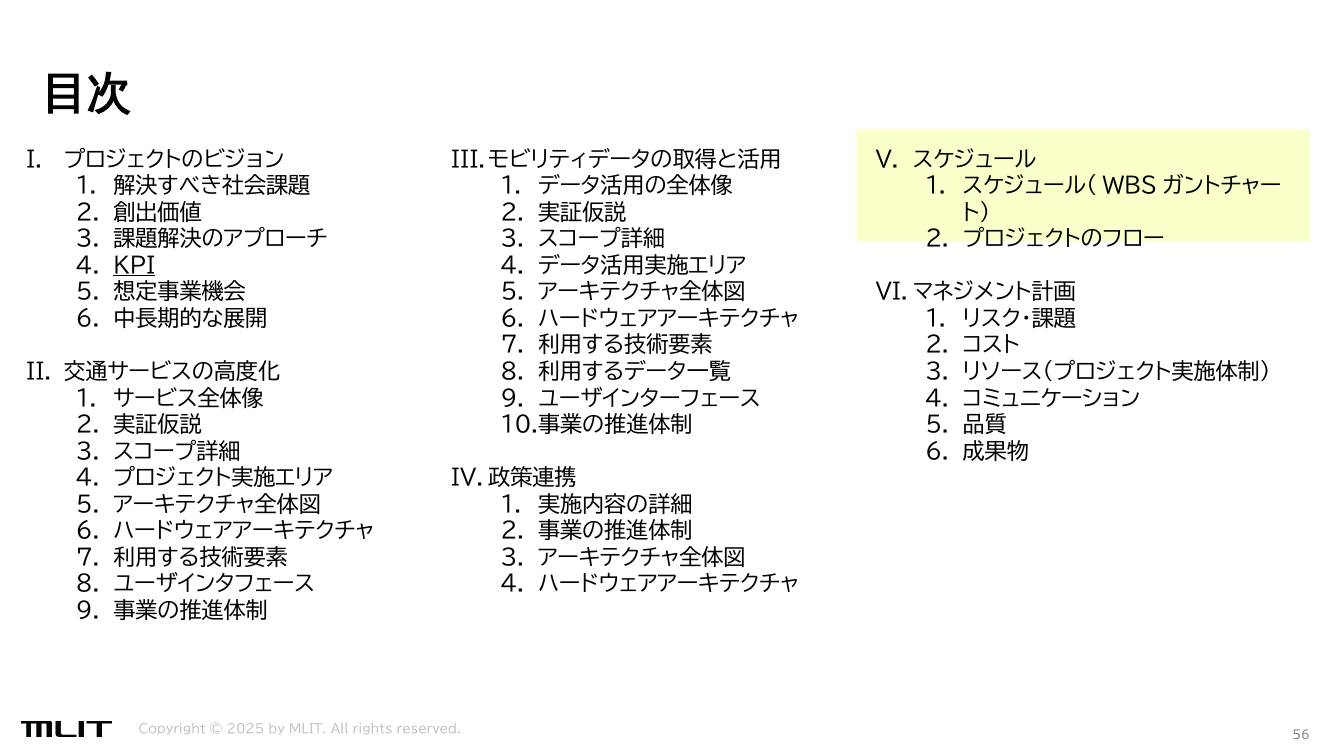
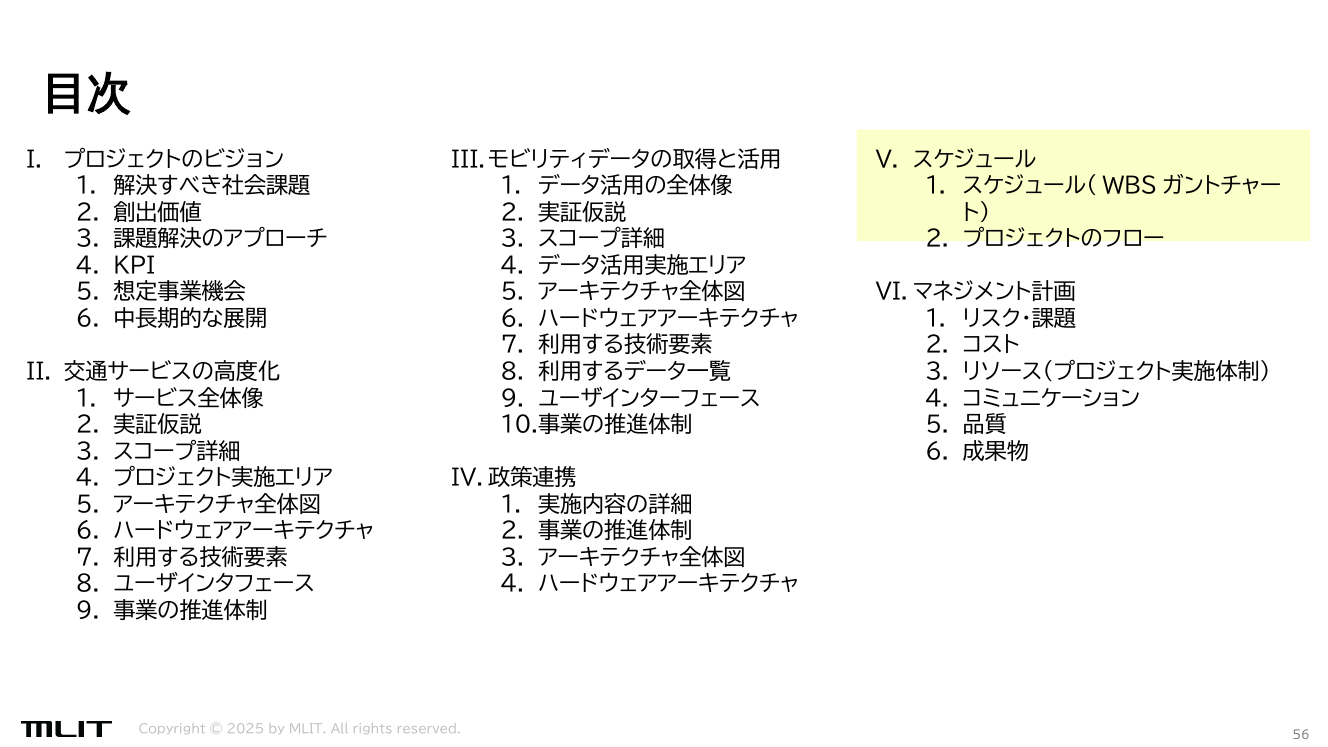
KPI underline: present -> none
